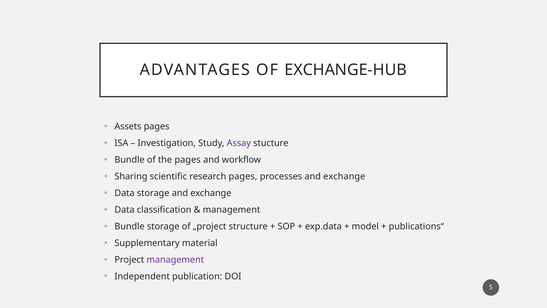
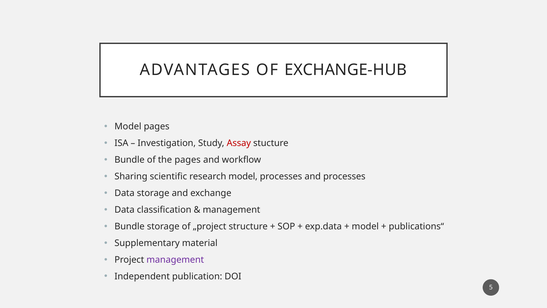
Assets at (128, 127): Assets -> Model
Assay colour: purple -> red
research pages: pages -> model
processes and exchange: exchange -> processes
